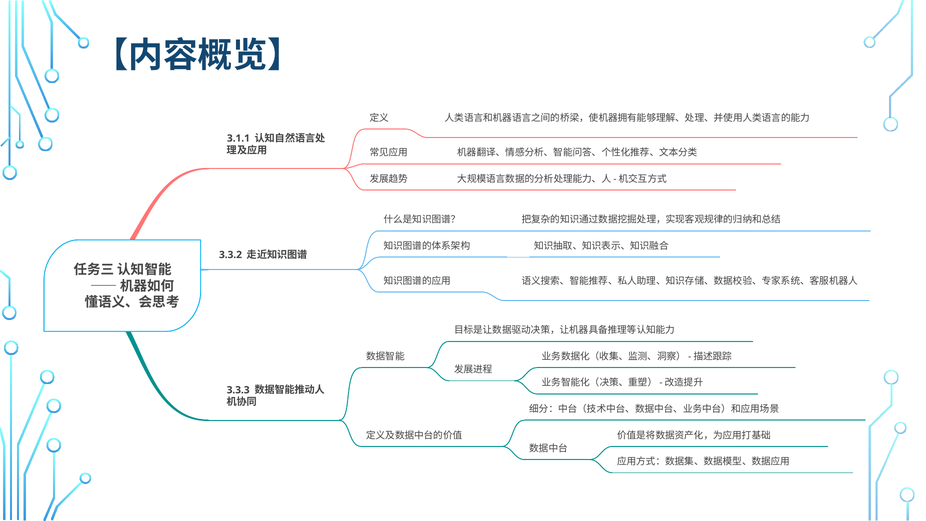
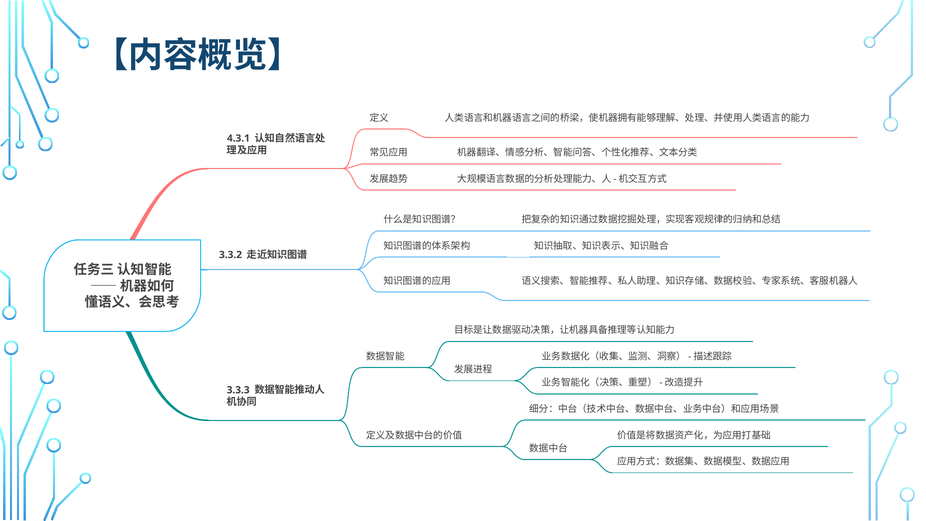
3.1.1: 3.1.1 -> 4.3.1
